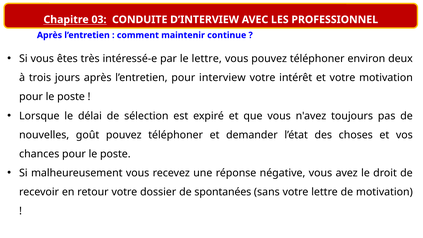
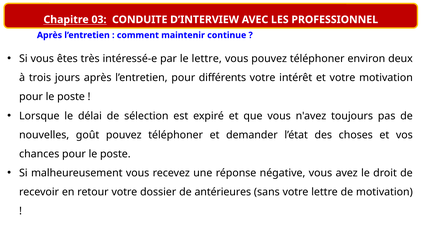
interview: interview -> différents
spontanées: spontanées -> antérieures
